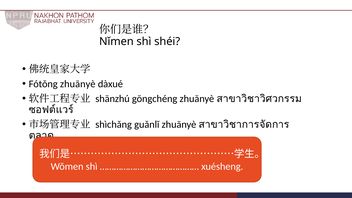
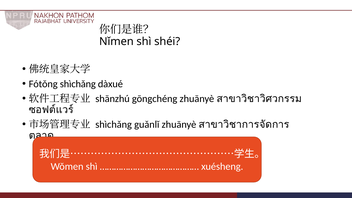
Fótǒng zhuānyè: zhuānyè -> shìchǎng
